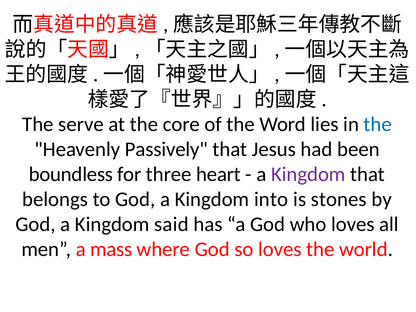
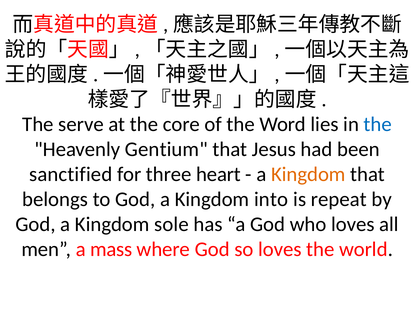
Passively: Passively -> Gentium
boundless: boundless -> sanctified
Kingdom at (308, 174) colour: purple -> orange
stones: stones -> repeat
said: said -> sole
